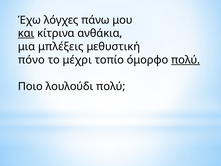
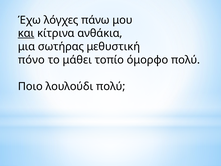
μπλέξεις: μπλέξεις -> σωτήρας
μέχρι: μέχρι -> μάθει
πολύ at (186, 60) underline: present -> none
